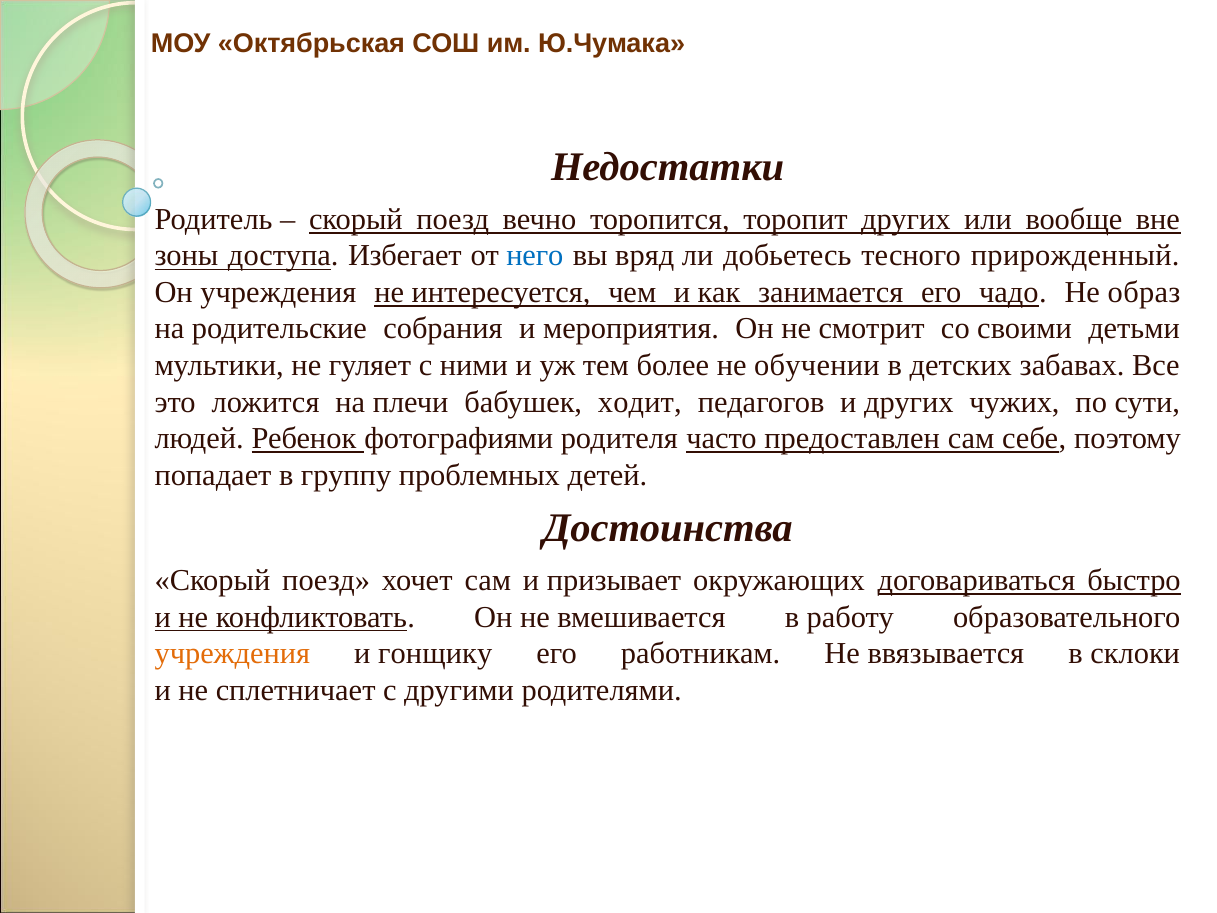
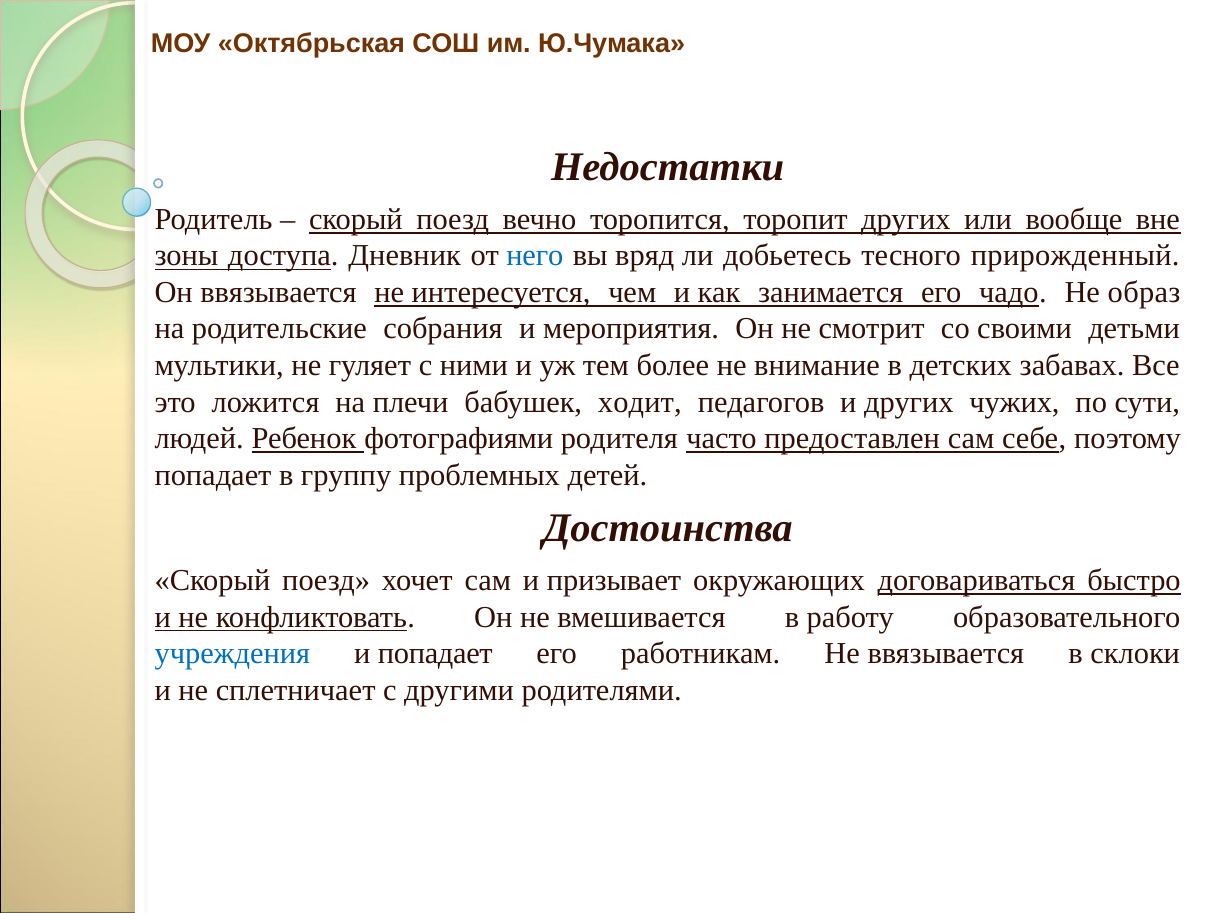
Избегает: Избегает -> Дневник
Он учреждения: учреждения -> ввязывается
обучении: обучении -> внимание
учреждения at (232, 653) colour: orange -> blue
и гонщику: гонщику -> попадает
